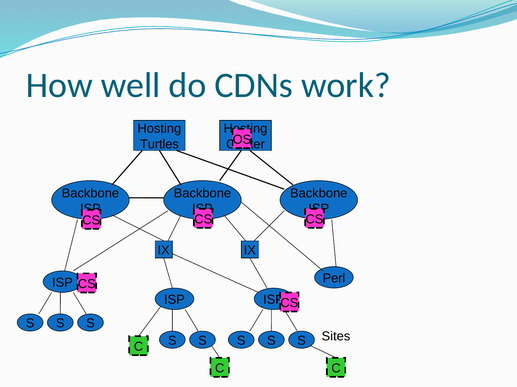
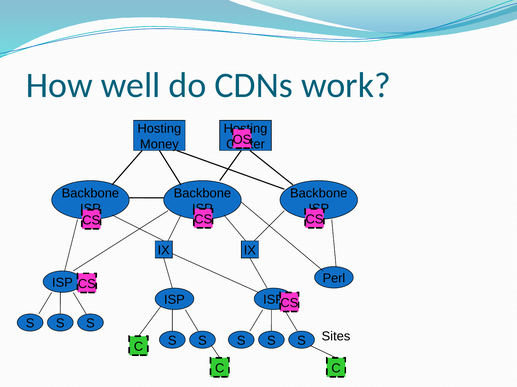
Turtles: Turtles -> Money
